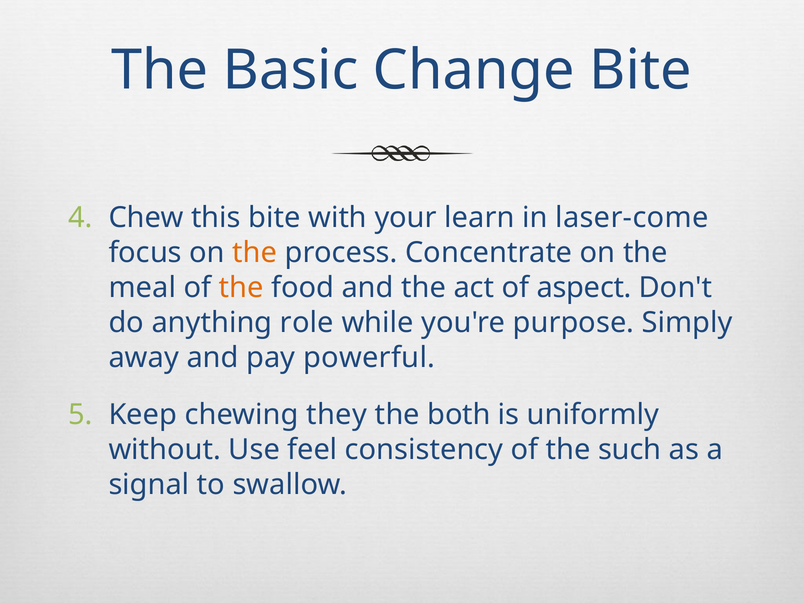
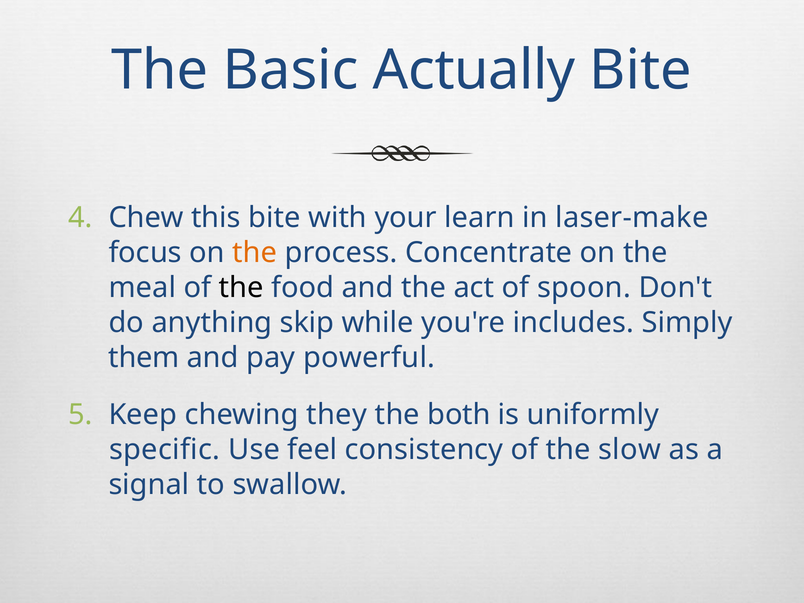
Change: Change -> Actually
laser-come: laser-come -> laser-make
the at (241, 288) colour: orange -> black
aspect: aspect -> spoon
role: role -> skip
purpose: purpose -> includes
away: away -> them
without: without -> specific
such: such -> slow
